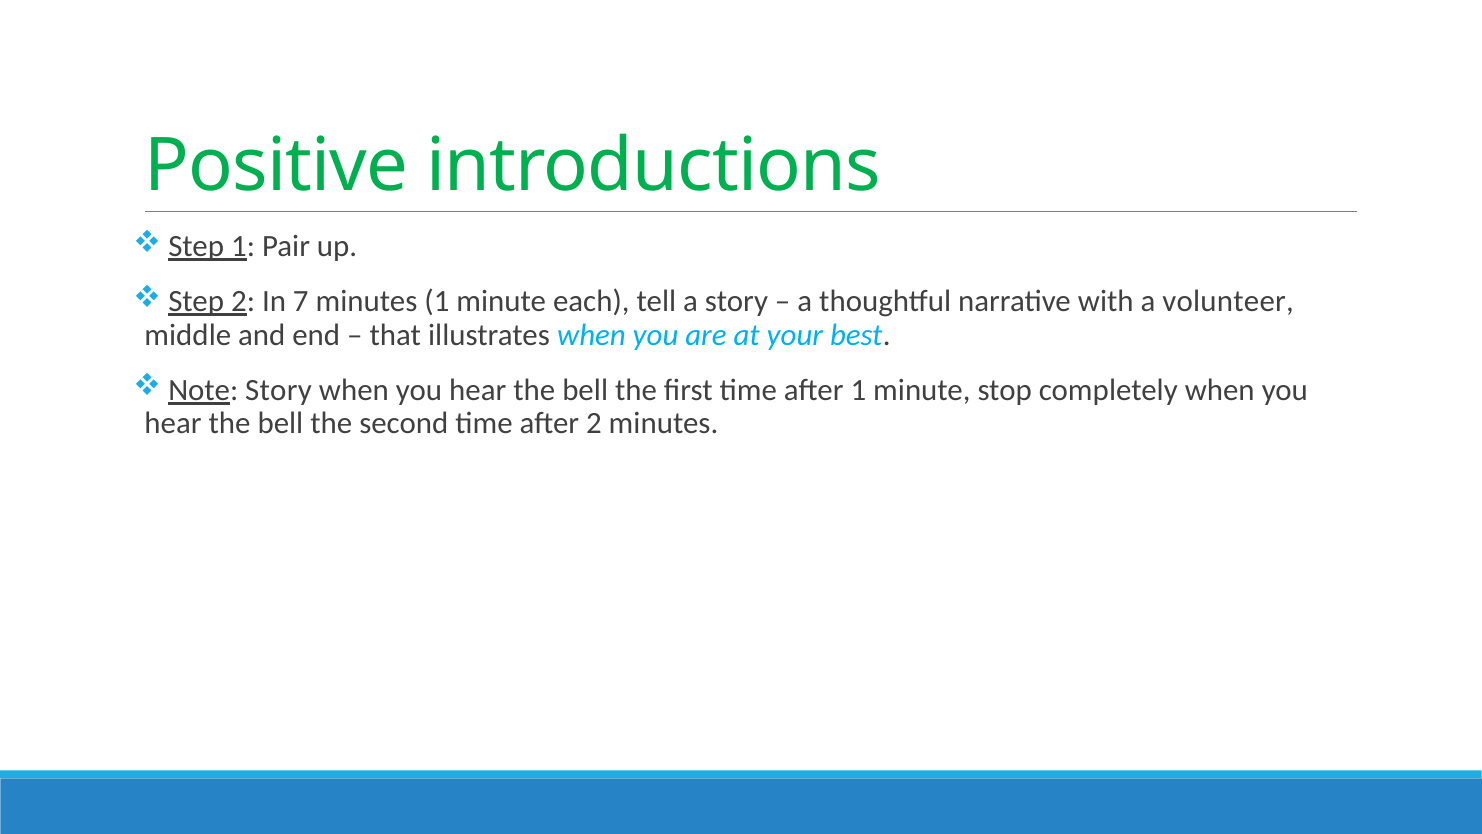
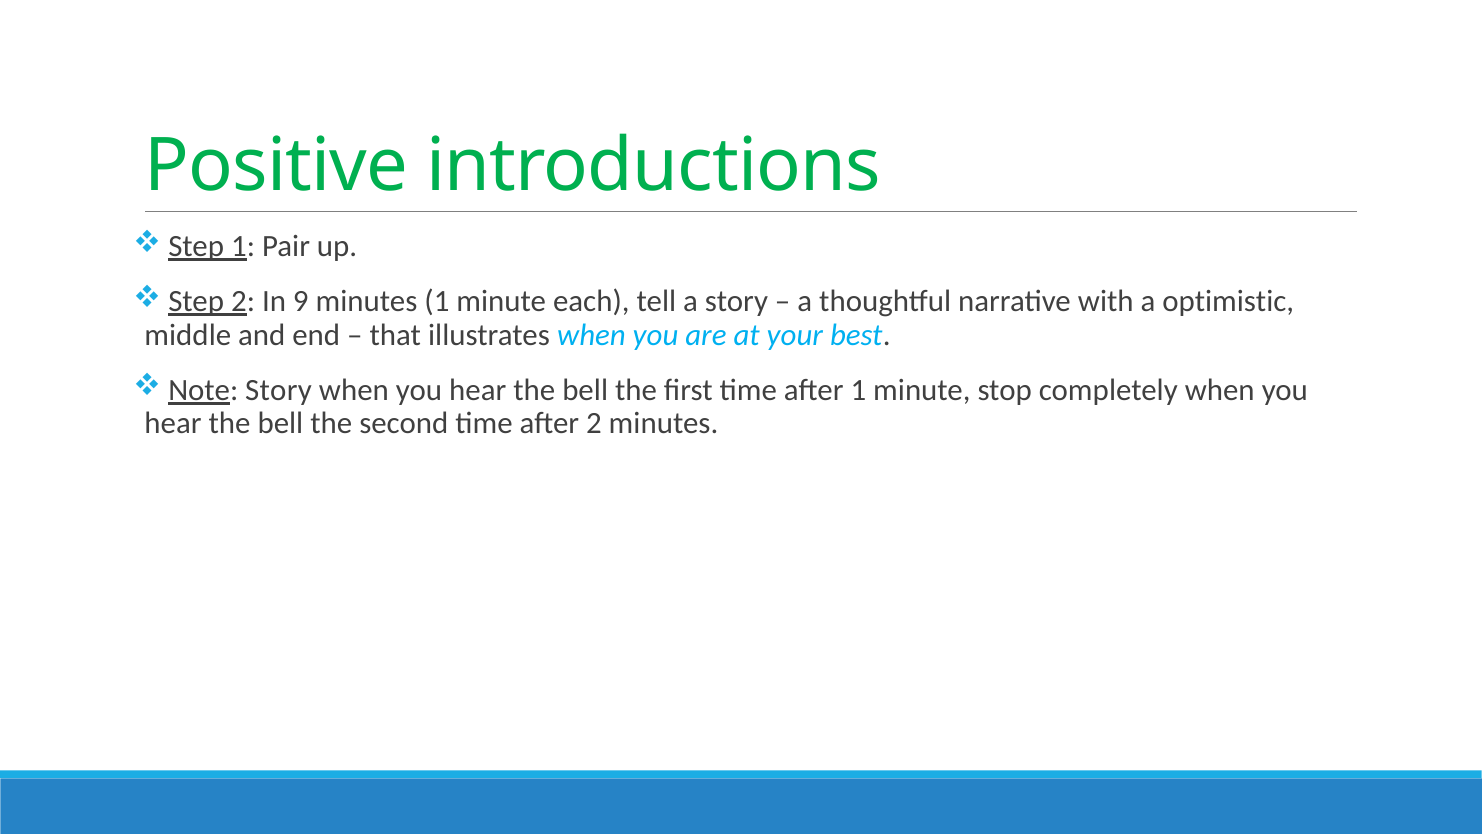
7: 7 -> 9
volunteer: volunteer -> optimistic
